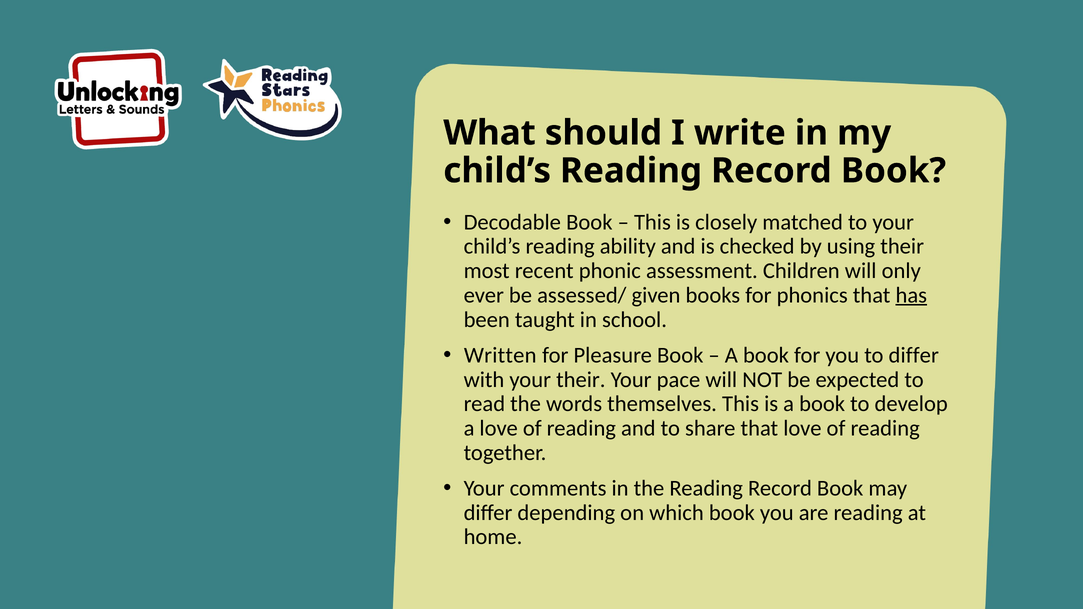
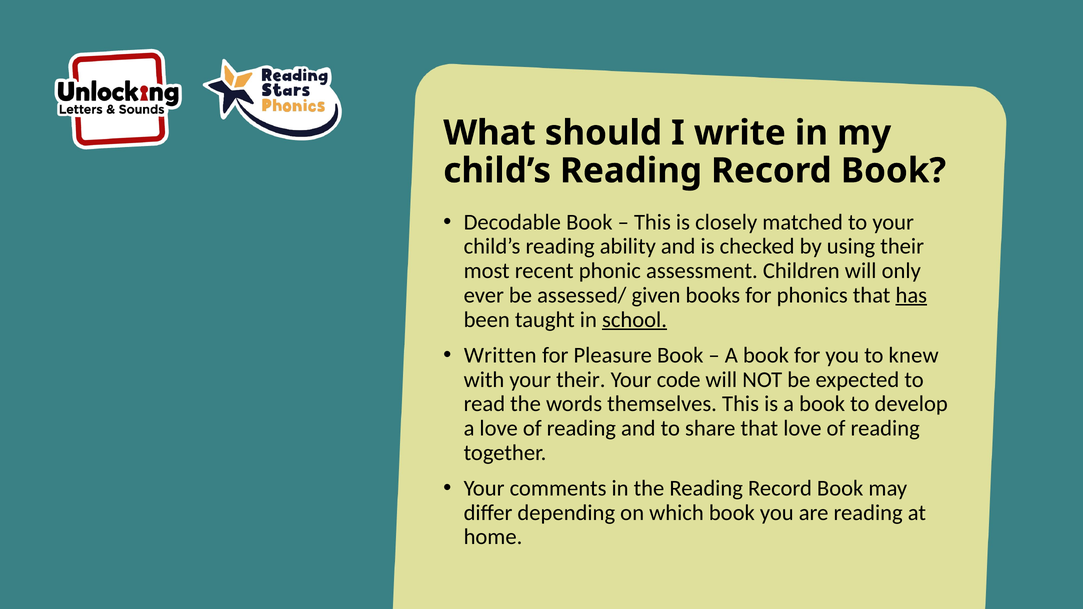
school underline: none -> present
to differ: differ -> knew
pace: pace -> code
